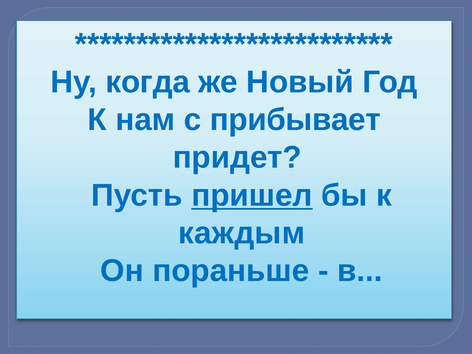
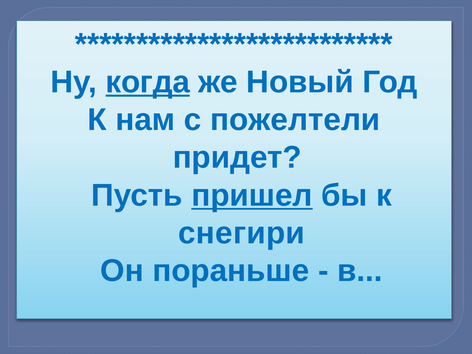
когда underline: none -> present
прибывает: прибывает -> пожелтели
каждым: каждым -> снегири
